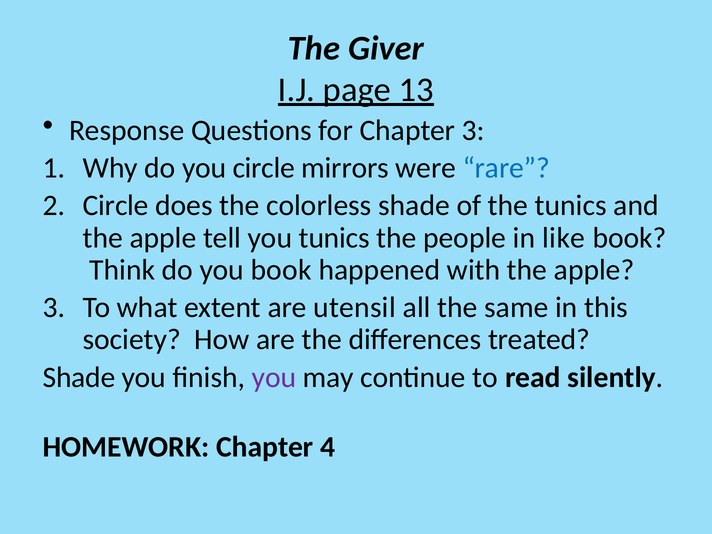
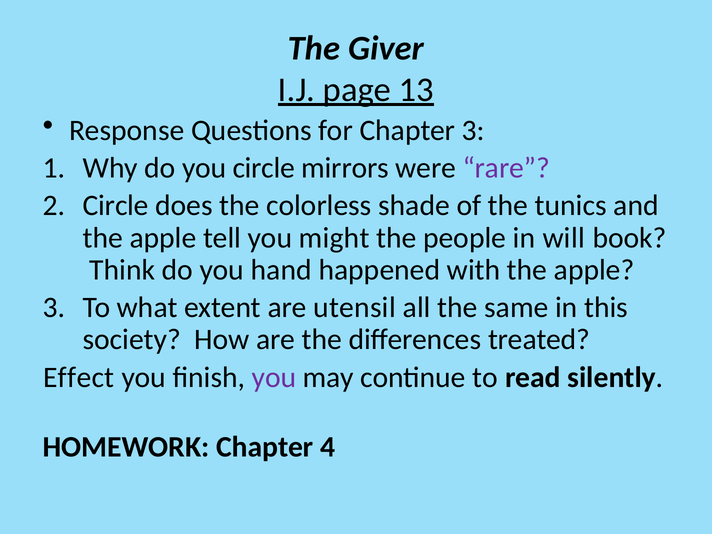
rare colour: blue -> purple
you tunics: tunics -> might
like: like -> will
you book: book -> hand
Shade at (79, 377): Shade -> Effect
